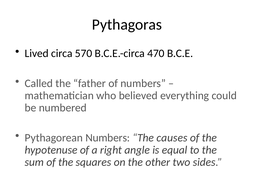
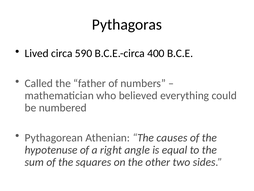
570: 570 -> 590
470: 470 -> 400
Pythagorean Numbers: Numbers -> Athenian
